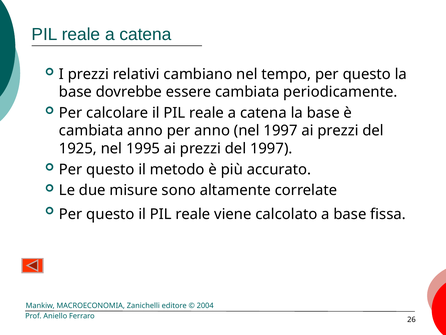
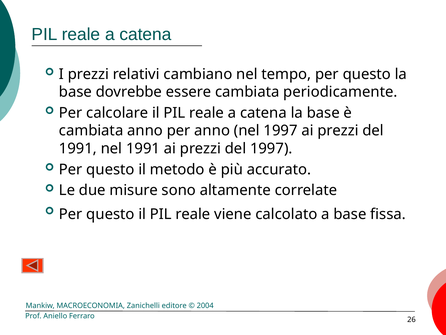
1925 at (78, 148): 1925 -> 1991
nel 1995: 1995 -> 1991
